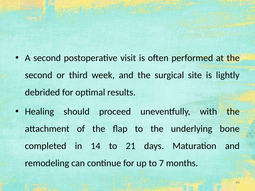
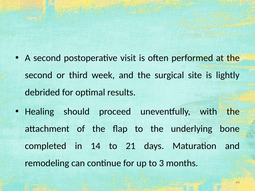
7: 7 -> 3
